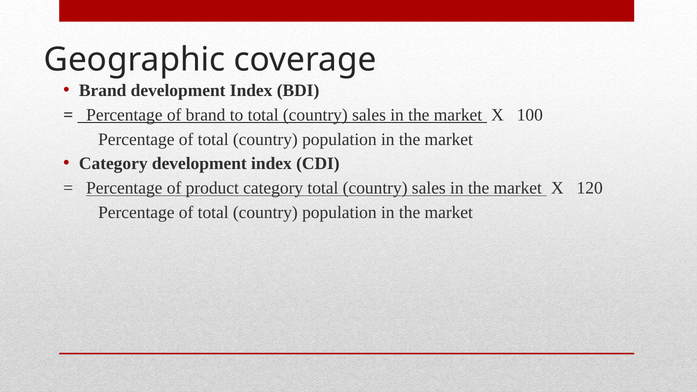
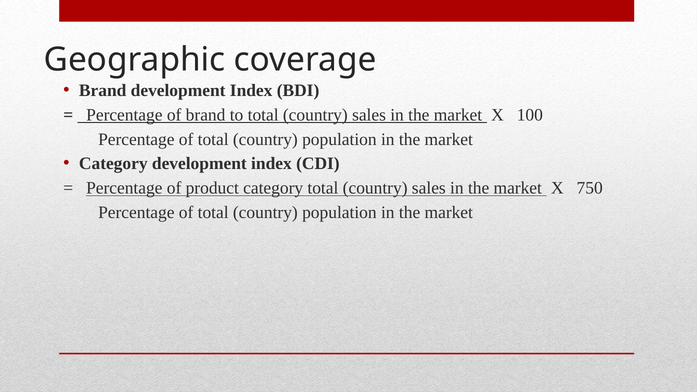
120: 120 -> 750
